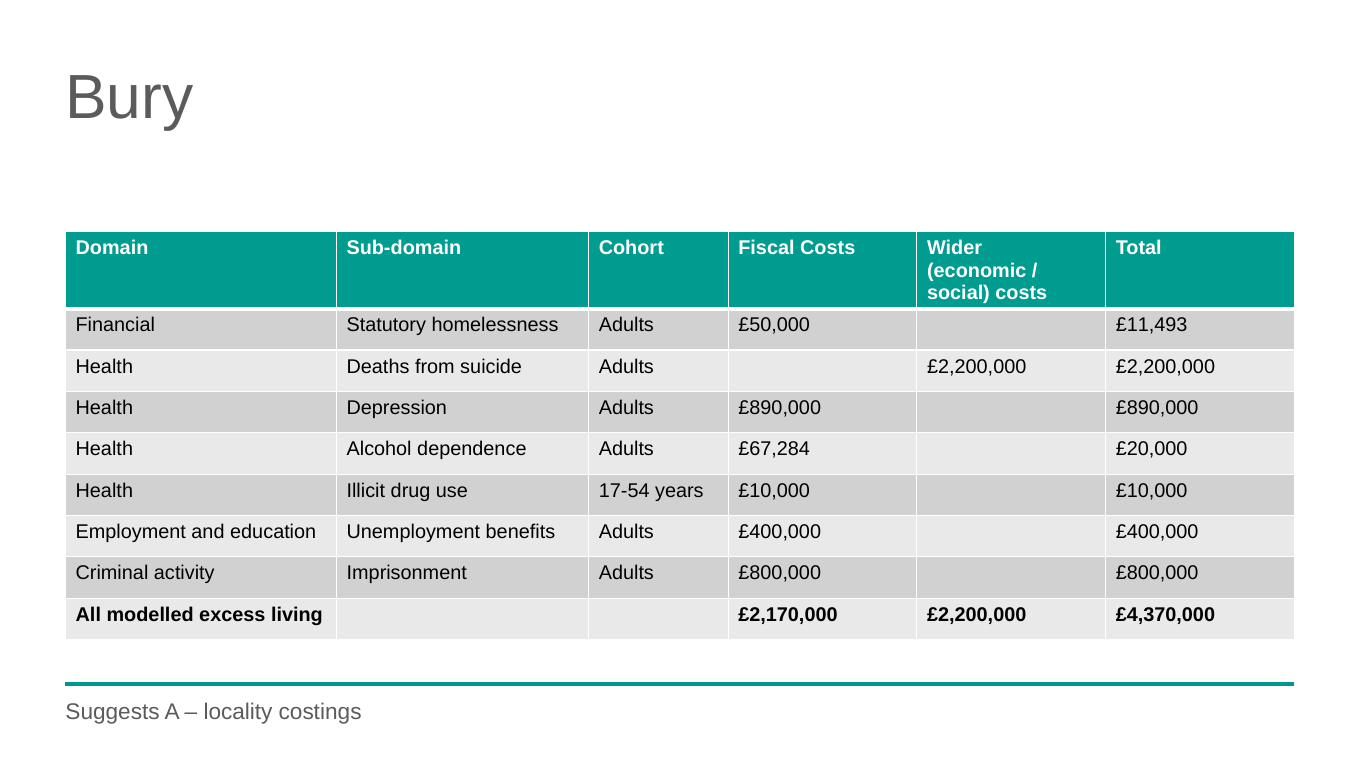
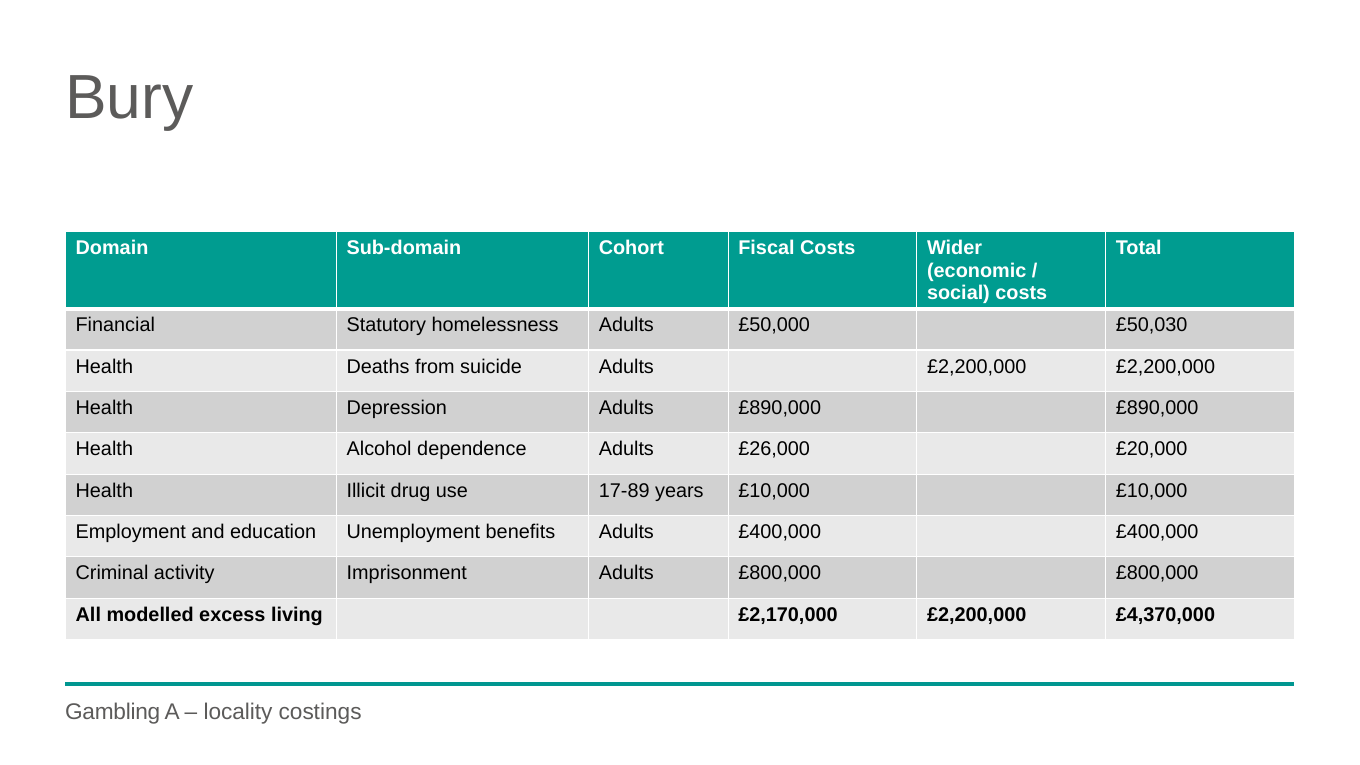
£11,493: £11,493 -> £50,030
£67,284: £67,284 -> £26,000
17-54: 17-54 -> 17-89
Suggests: Suggests -> Gambling
